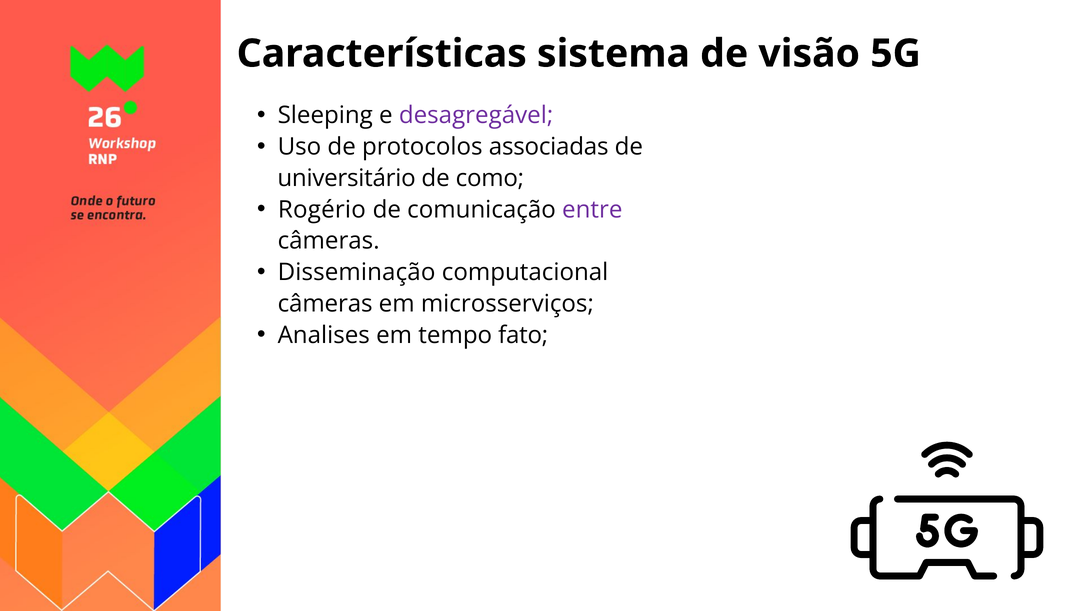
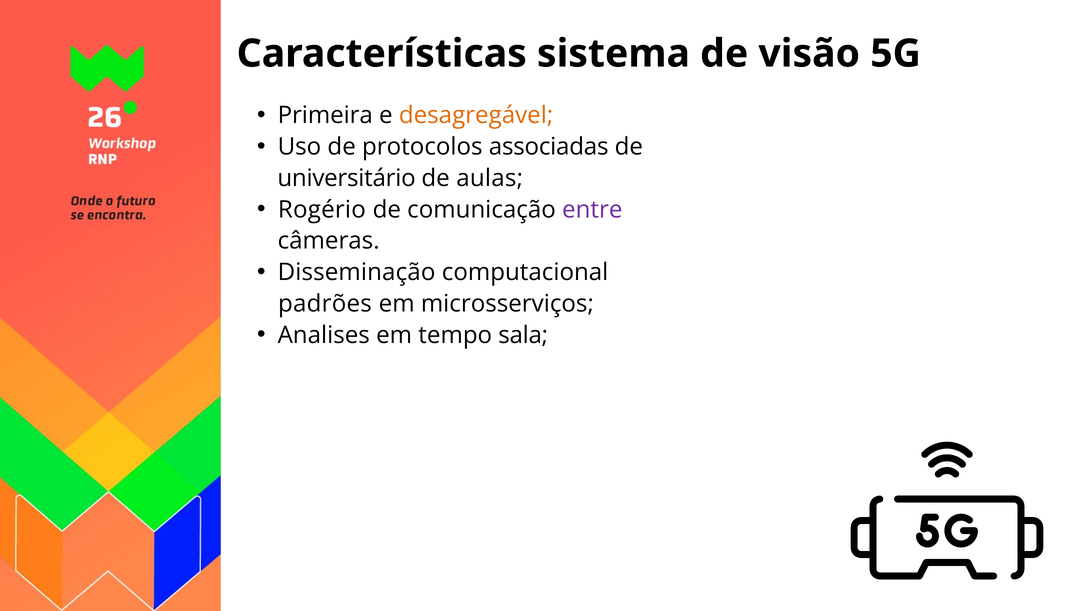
Sleeping: Sleeping -> Primeira
desagregável colour: purple -> orange
como: como -> aulas
câmeras at (325, 304): câmeras -> padrões
fato: fato -> sala
